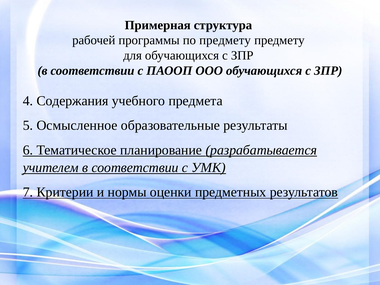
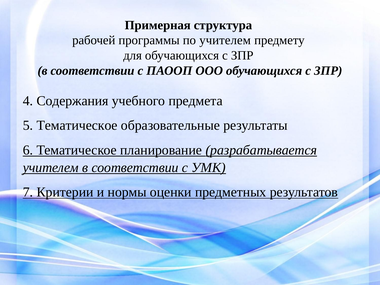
по предмету: предмету -> учителем
5 Осмысленное: Осмысленное -> Тематическое
